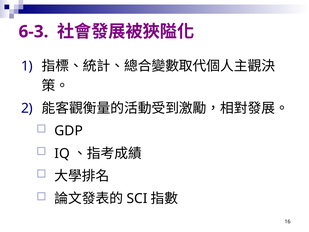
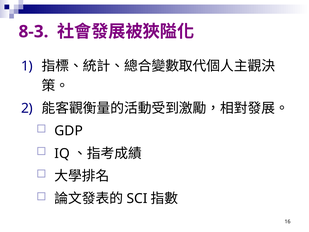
6-3: 6-3 -> 8-3
